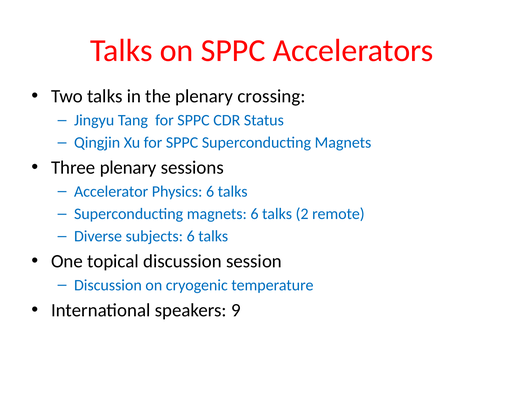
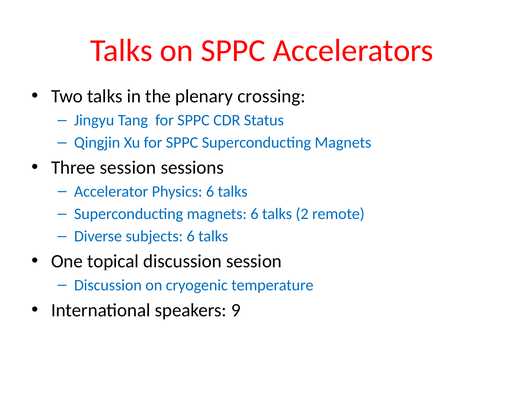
Three plenary: plenary -> session
